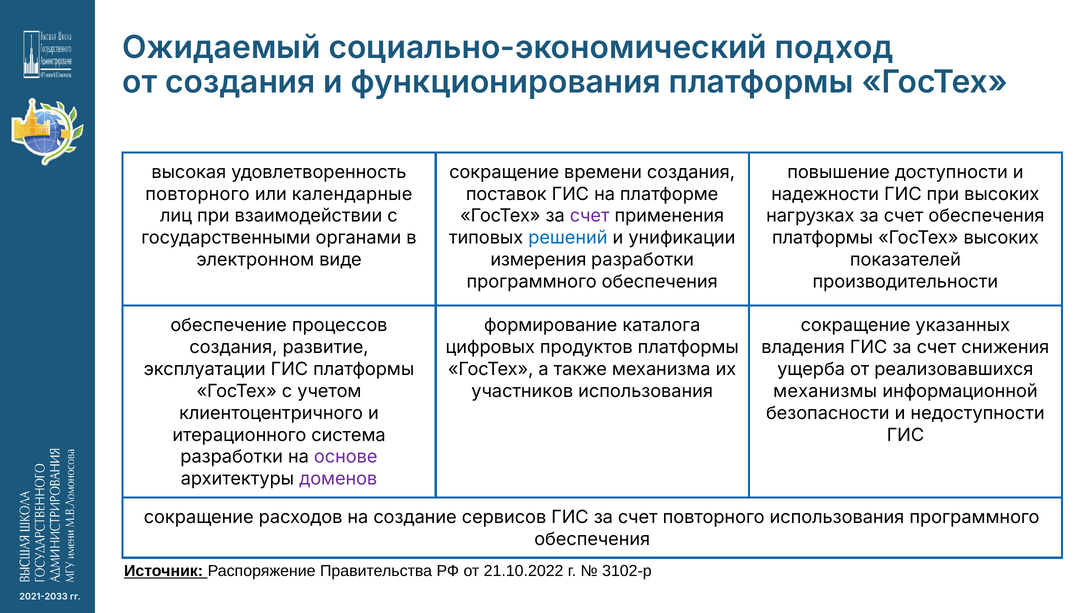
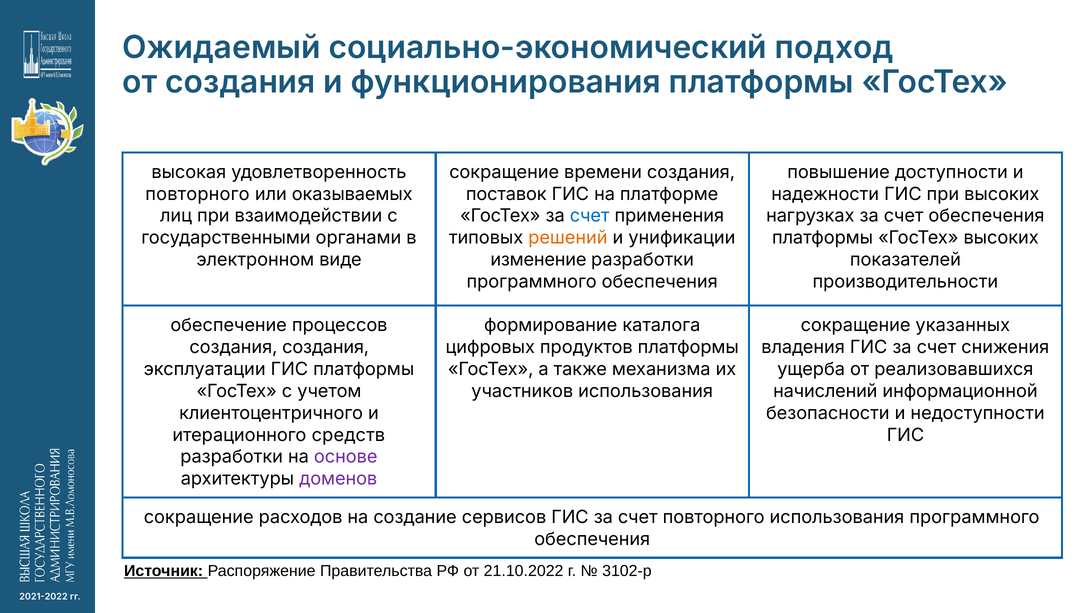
календарные: календарные -> оказываемых
счет at (590, 216) colour: purple -> blue
решений colour: blue -> orange
измерения: измерения -> изменение
создания развитие: развитие -> создания
механизмы: механизмы -> начислений
система: система -> средств
2021-2033: 2021-2033 -> 2021-2022
